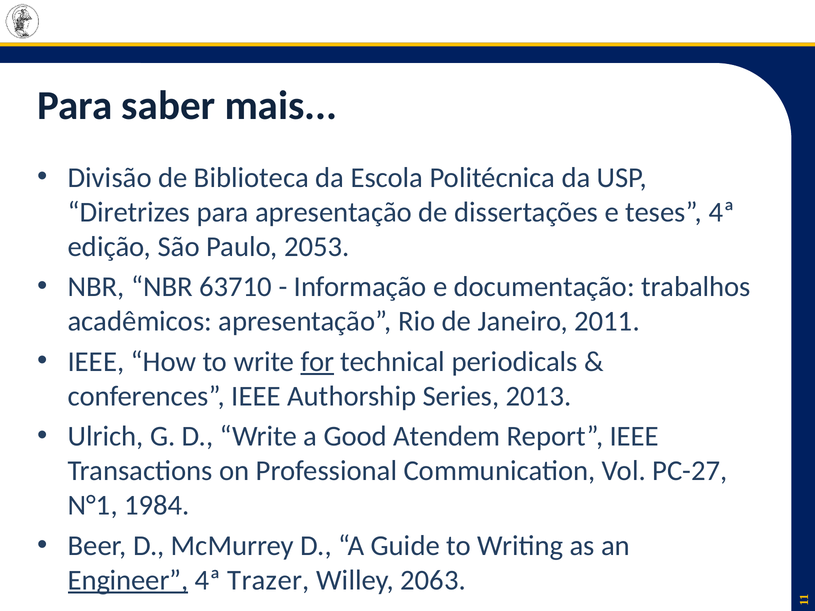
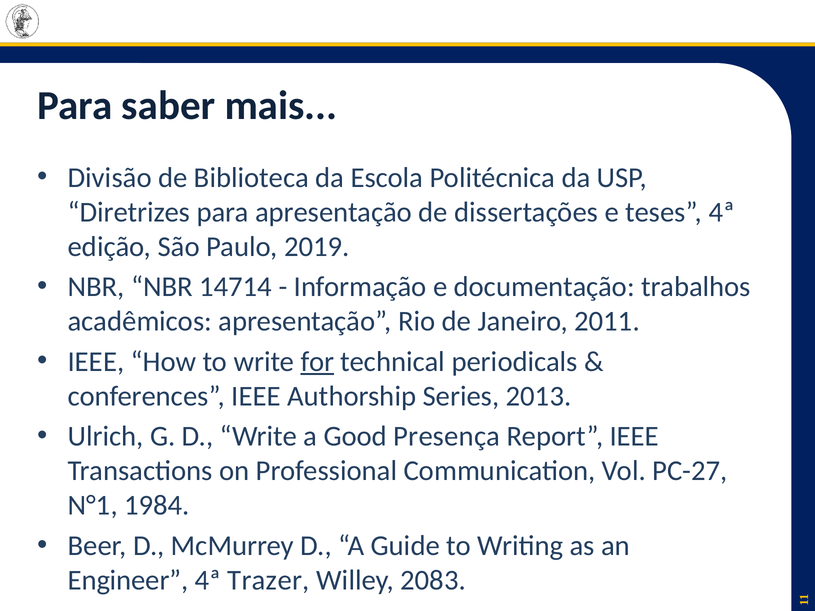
2053: 2053 -> 2019
63710: 63710 -> 14714
Atendem: Atendem -> Presença
Engineer underline: present -> none
2063: 2063 -> 2083
